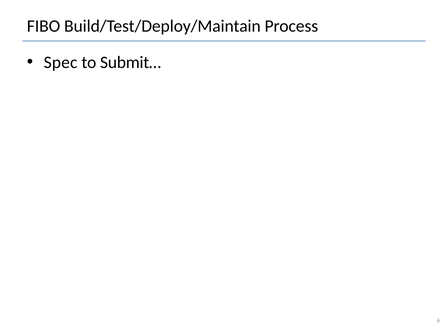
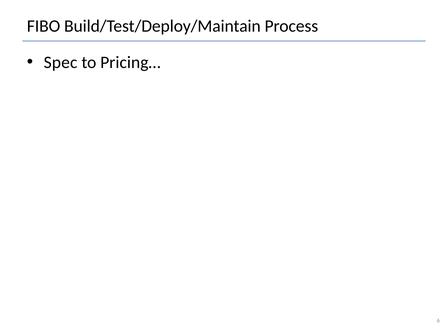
Submit…: Submit… -> Pricing…
